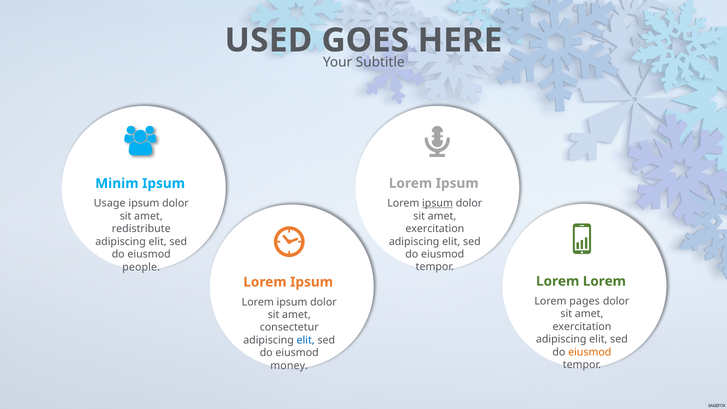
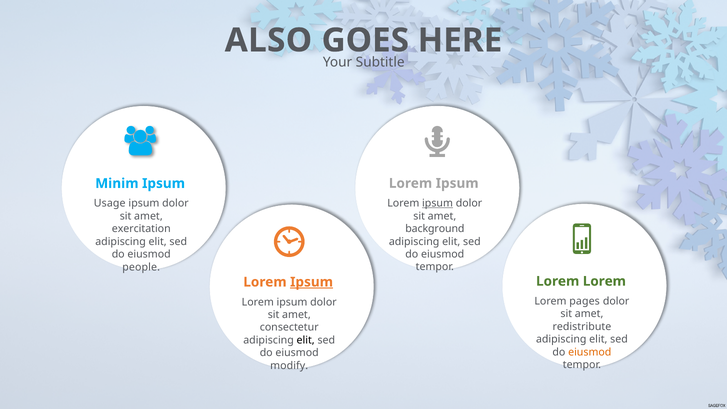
USED: USED -> ALSO
exercitation at (435, 229): exercitation -> background
redistribute: redistribute -> exercitation
Ipsum at (312, 282) underline: none -> present
exercitation at (582, 327): exercitation -> redistribute
elit at (306, 340) colour: blue -> black
money: money -> modify
